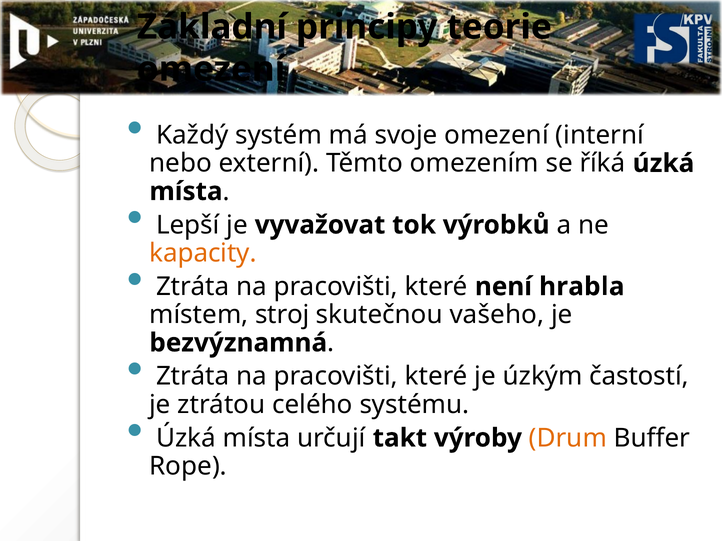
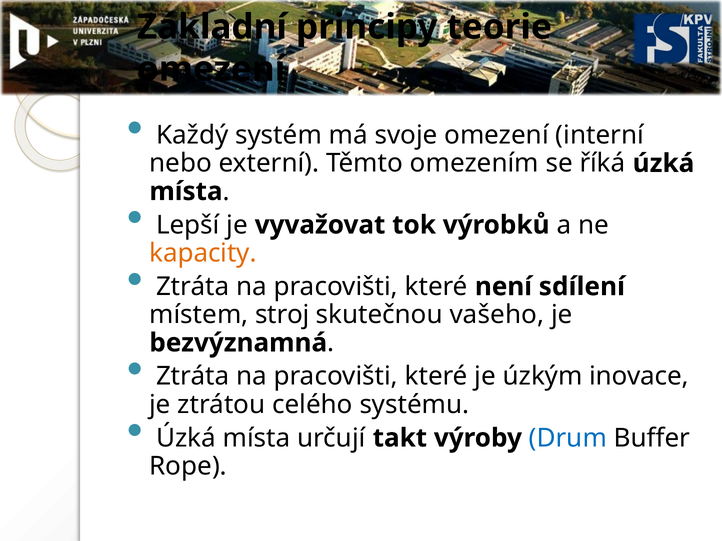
hrabla: hrabla -> sdílení
častostí: častostí -> inovace
Drum colour: orange -> blue
